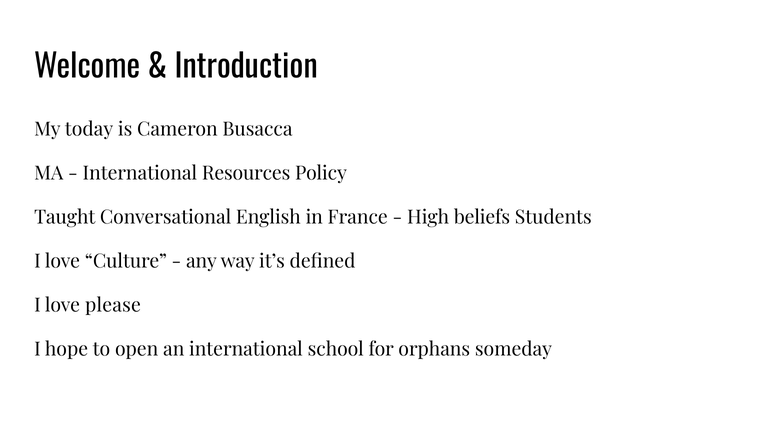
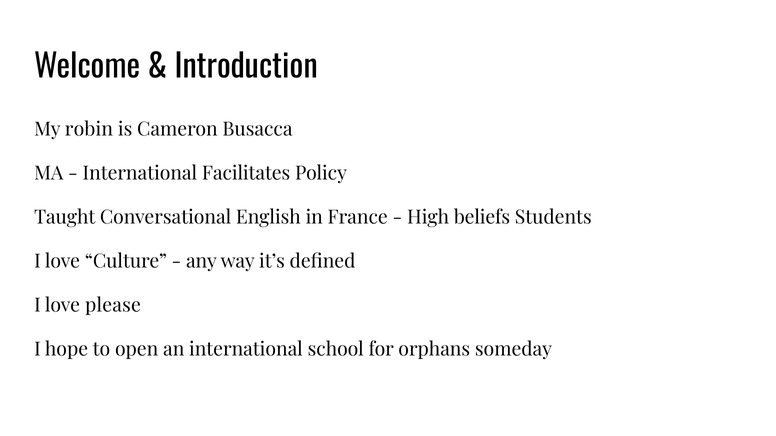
today: today -> robin
Resources: Resources -> Facilitates
